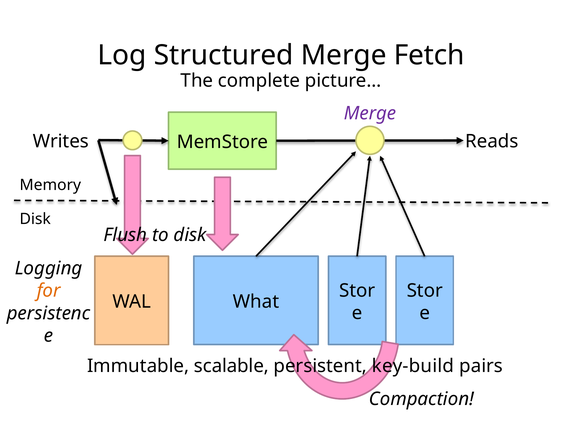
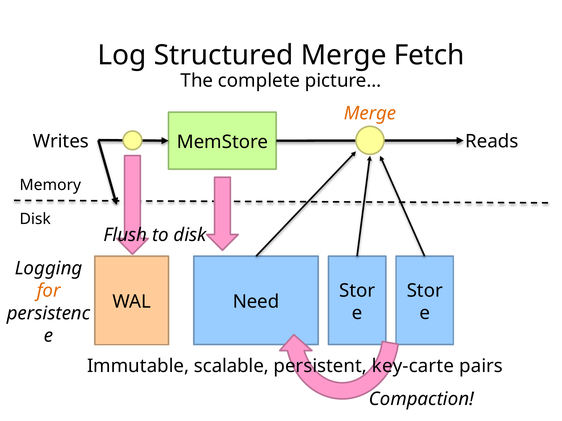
Merge at (370, 113) colour: purple -> orange
What: What -> Need
key-build: key-build -> key-carte
